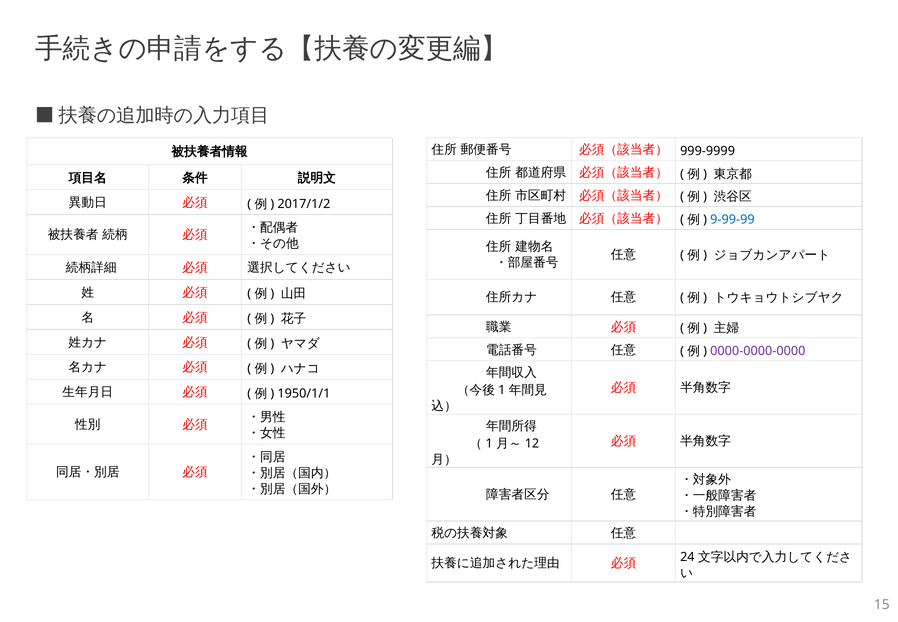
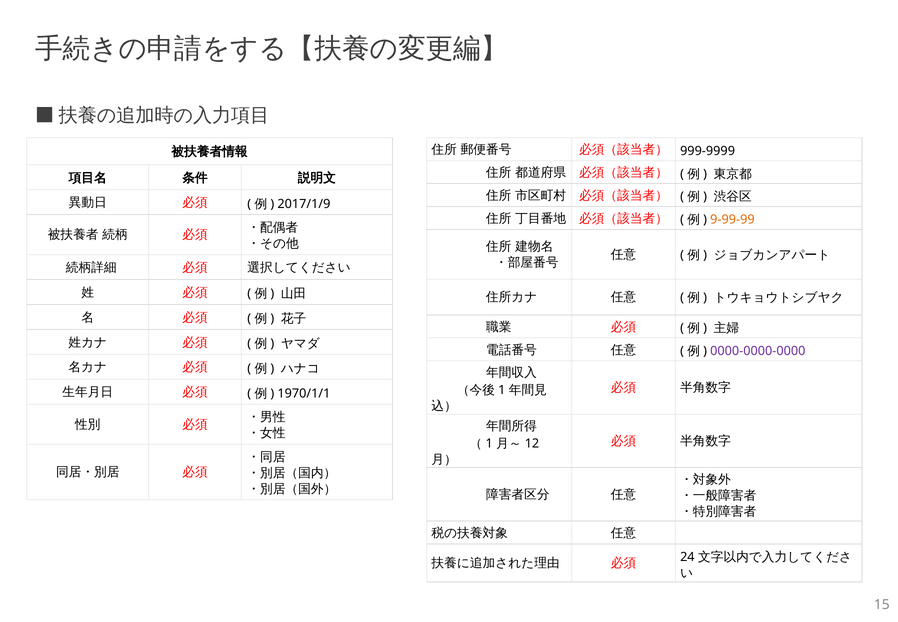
2017/1/2: 2017/1/2 -> 2017/1/9
9-99-99 colour: blue -> orange
1950/1/1: 1950/1/1 -> 1970/1/1
